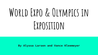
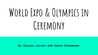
Exposition: Exposition -> Ceremony
